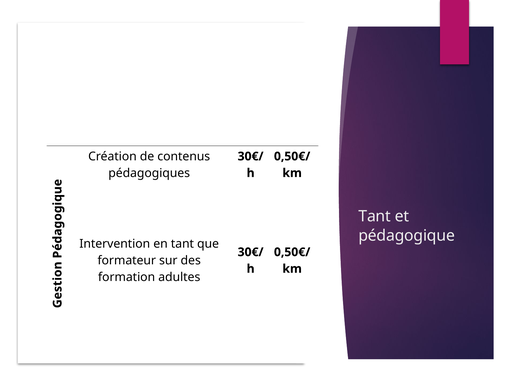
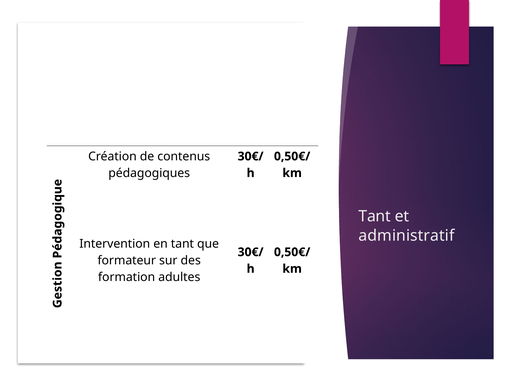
pédagogique: pédagogique -> administratif
